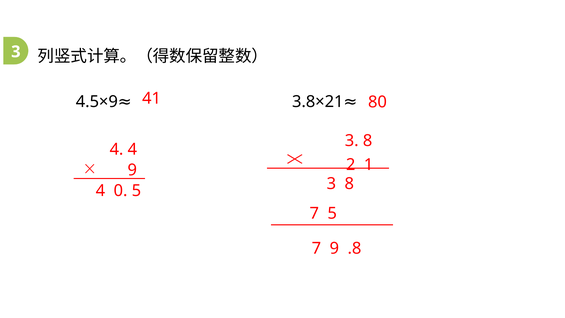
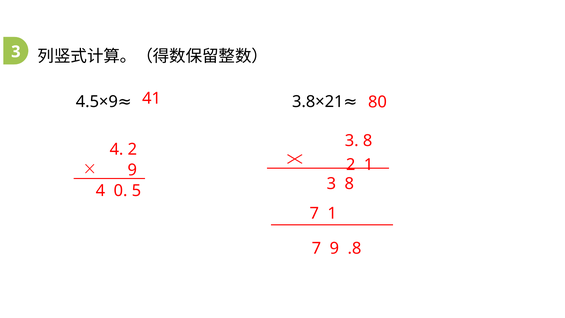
4 4: 4 -> 2
7 5: 5 -> 1
